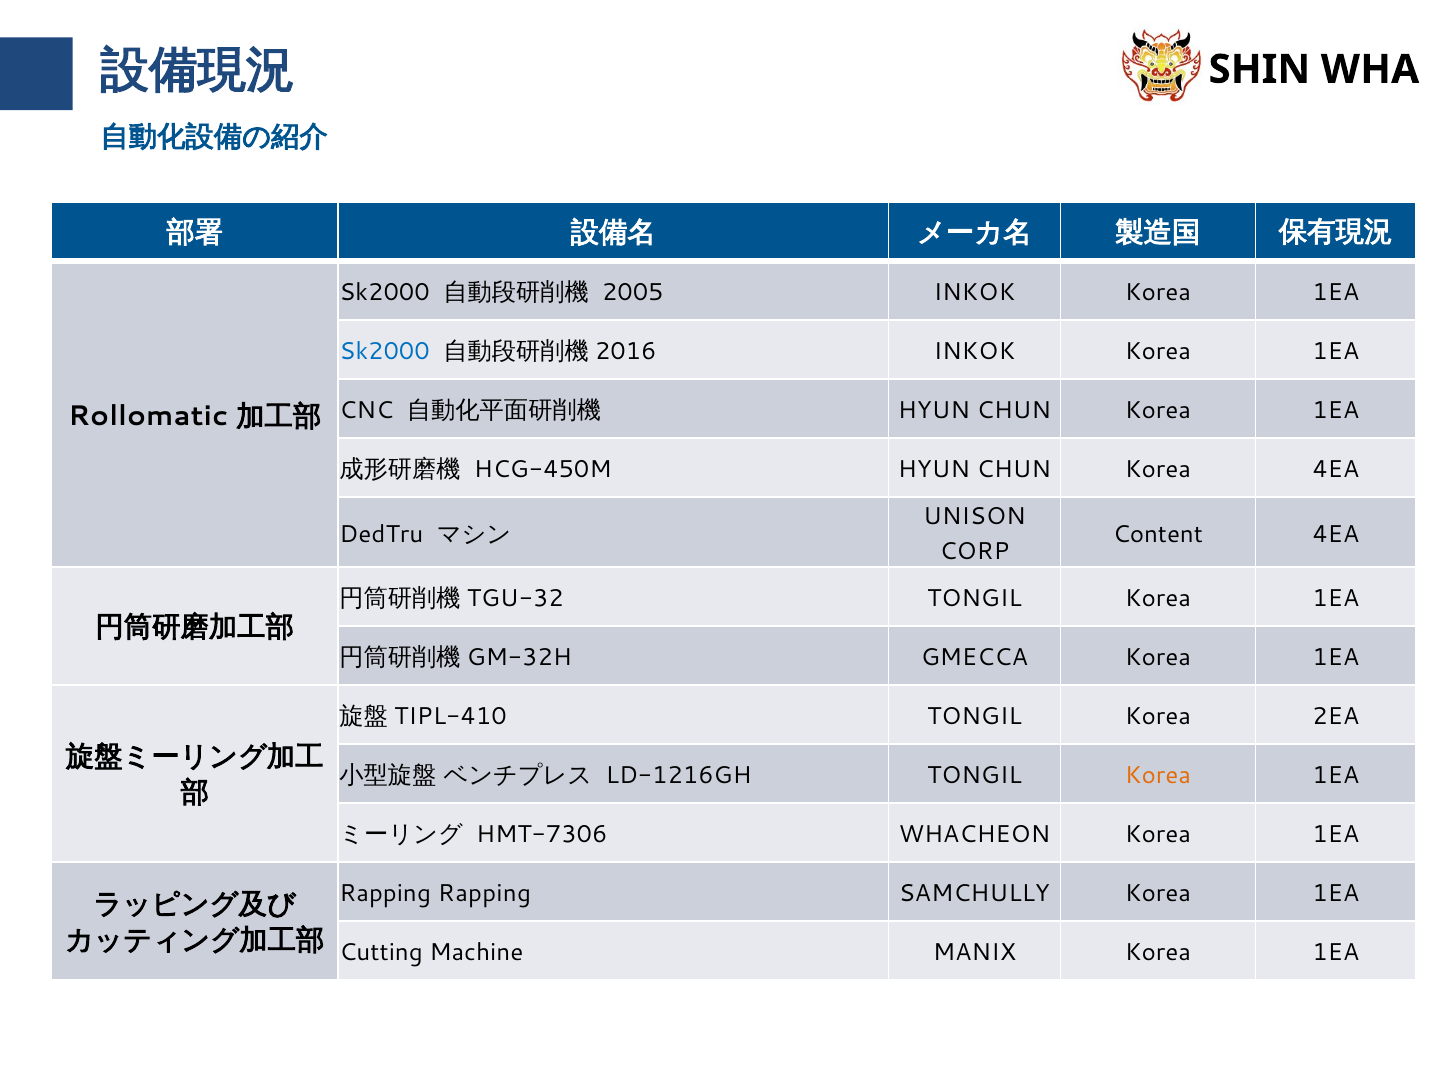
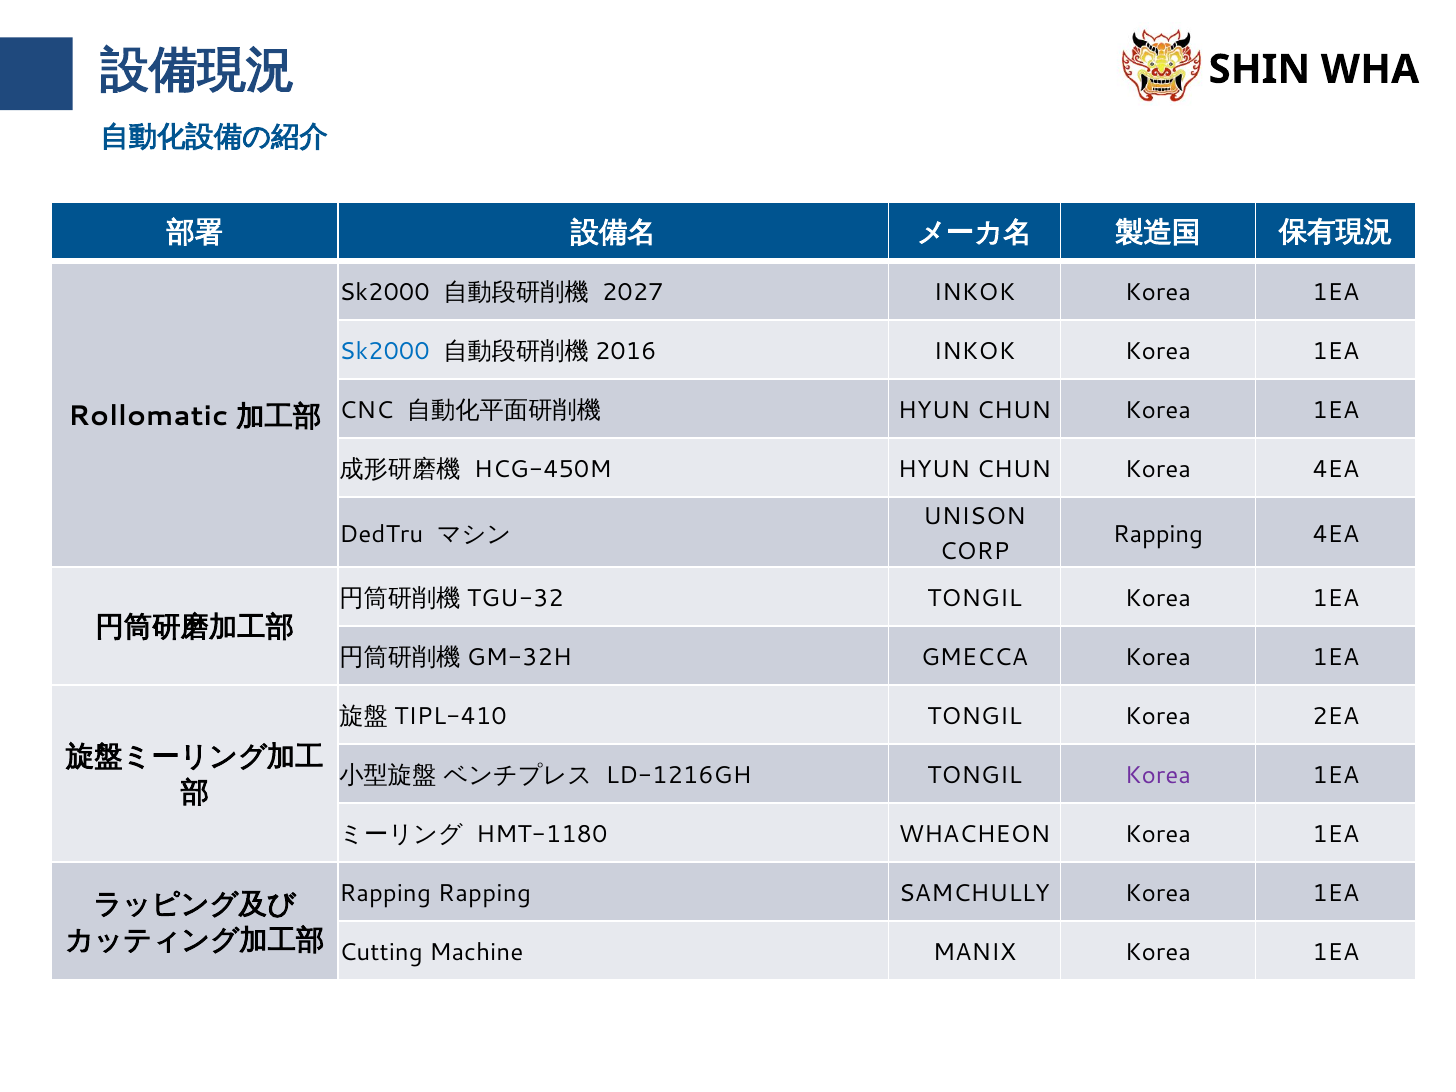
2005: 2005 -> 2027
Content at (1158, 534): Content -> Rapping
Korea at (1158, 776) colour: orange -> purple
HMT-7306: HMT-7306 -> HMT-1180
